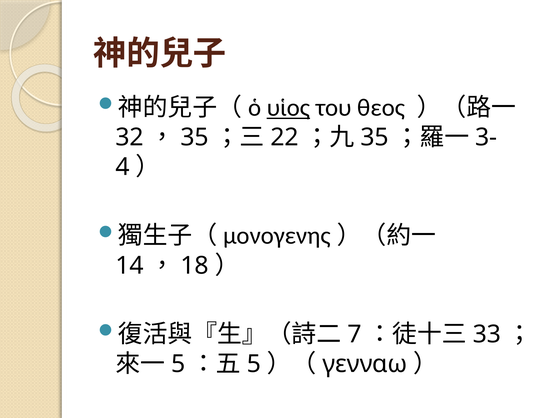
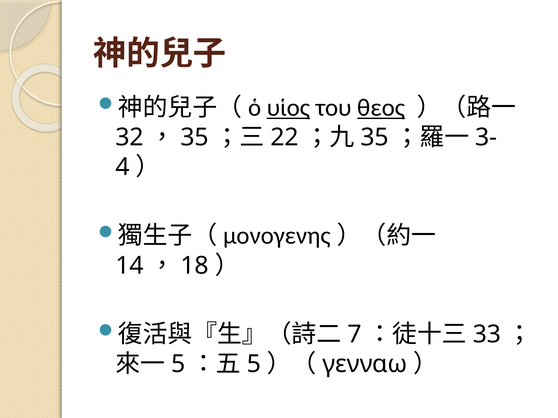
θεος underline: none -> present
